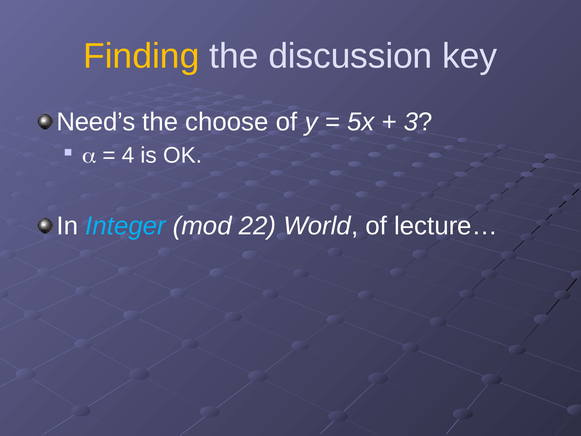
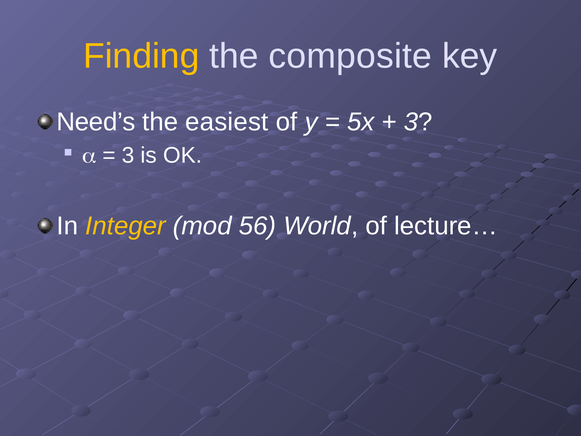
discussion: discussion -> composite
choose: choose -> easiest
4 at (128, 155): 4 -> 3
Integer colour: light blue -> yellow
22: 22 -> 56
